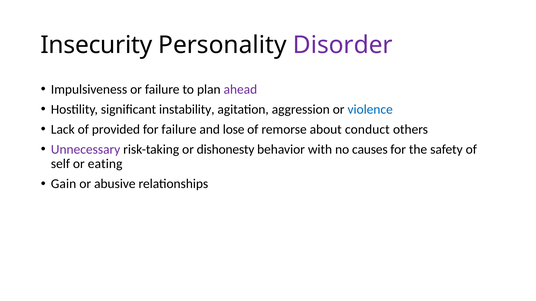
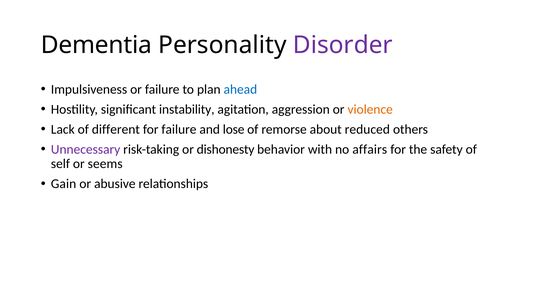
Insecurity: Insecurity -> Dementia
ahead colour: purple -> blue
violence colour: blue -> orange
provided: provided -> different
conduct: conduct -> reduced
causes: causes -> affairs
eating: eating -> seems
